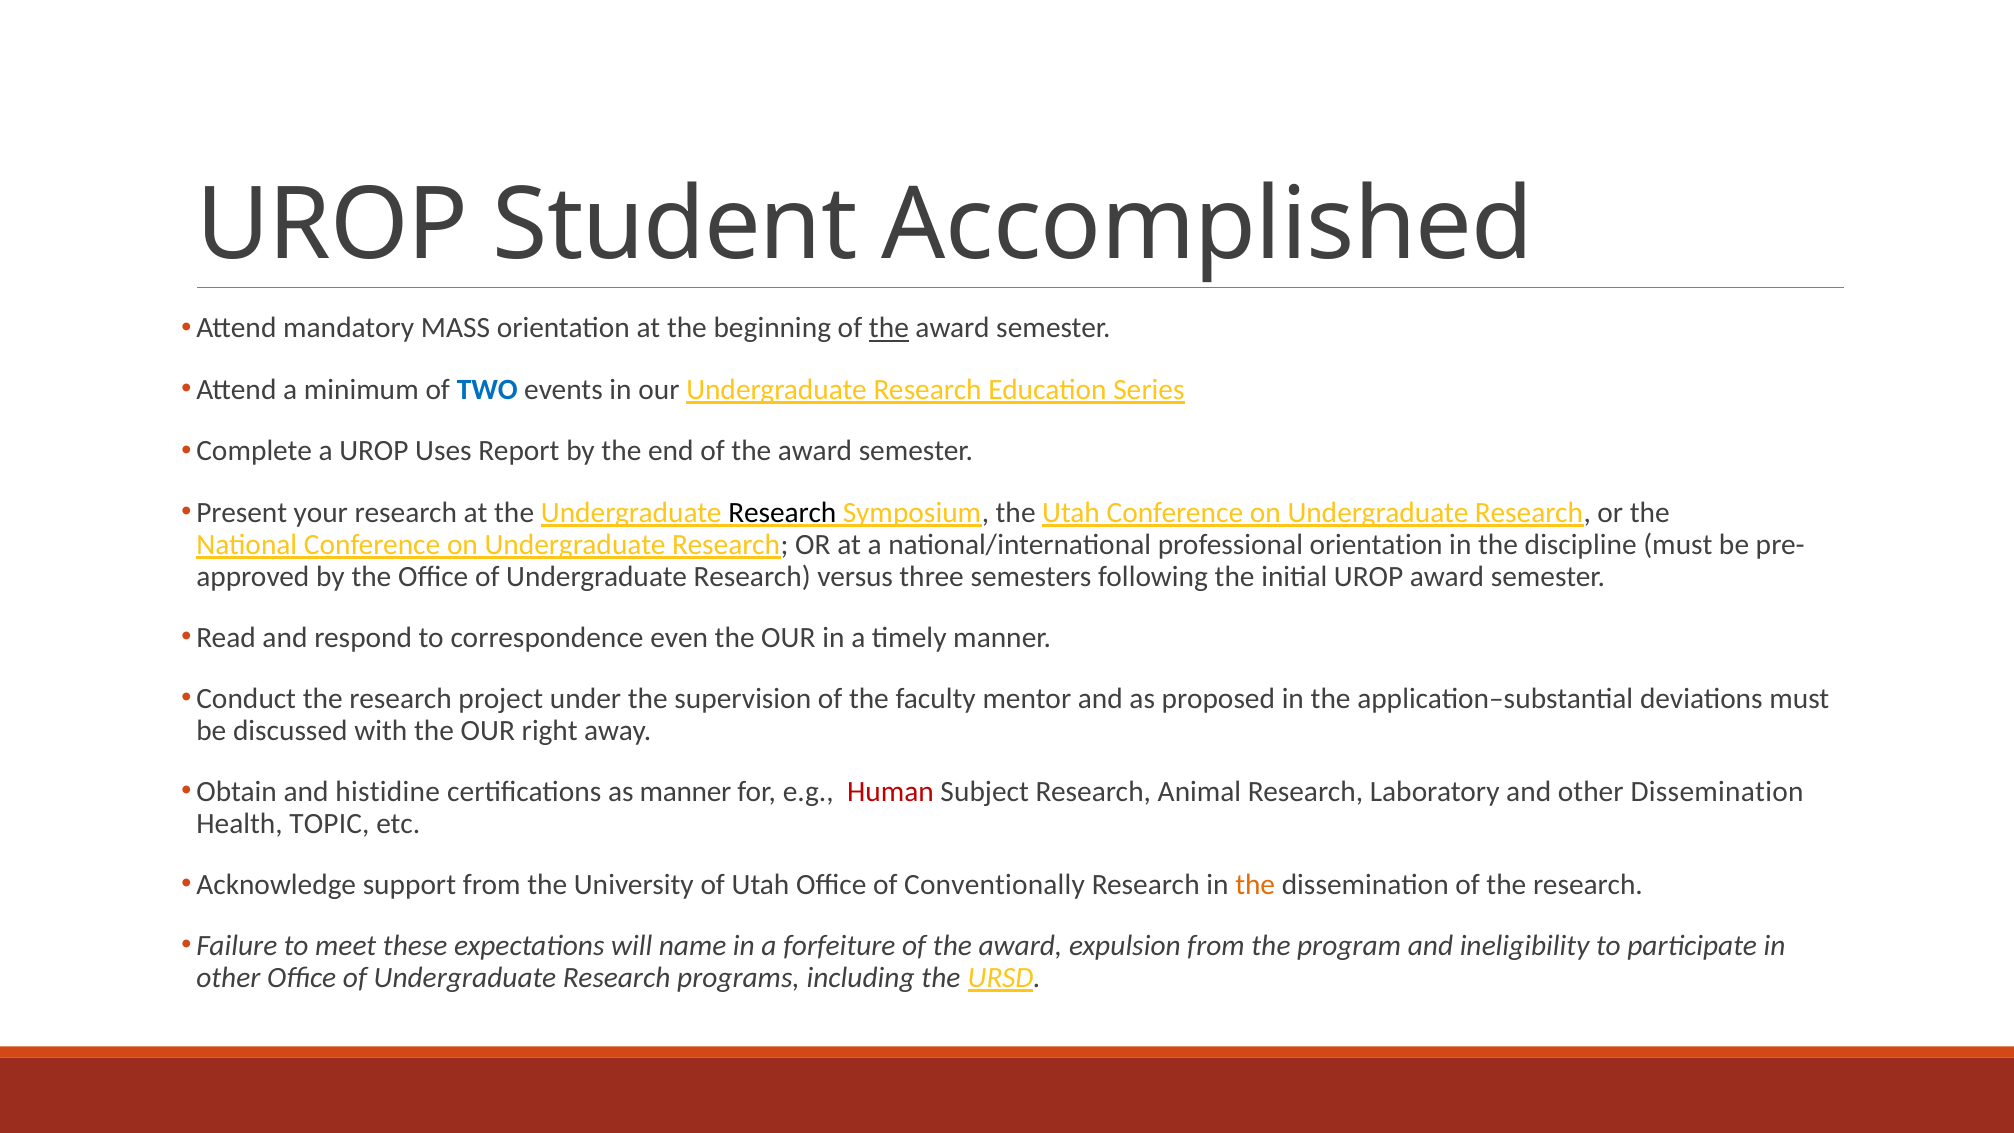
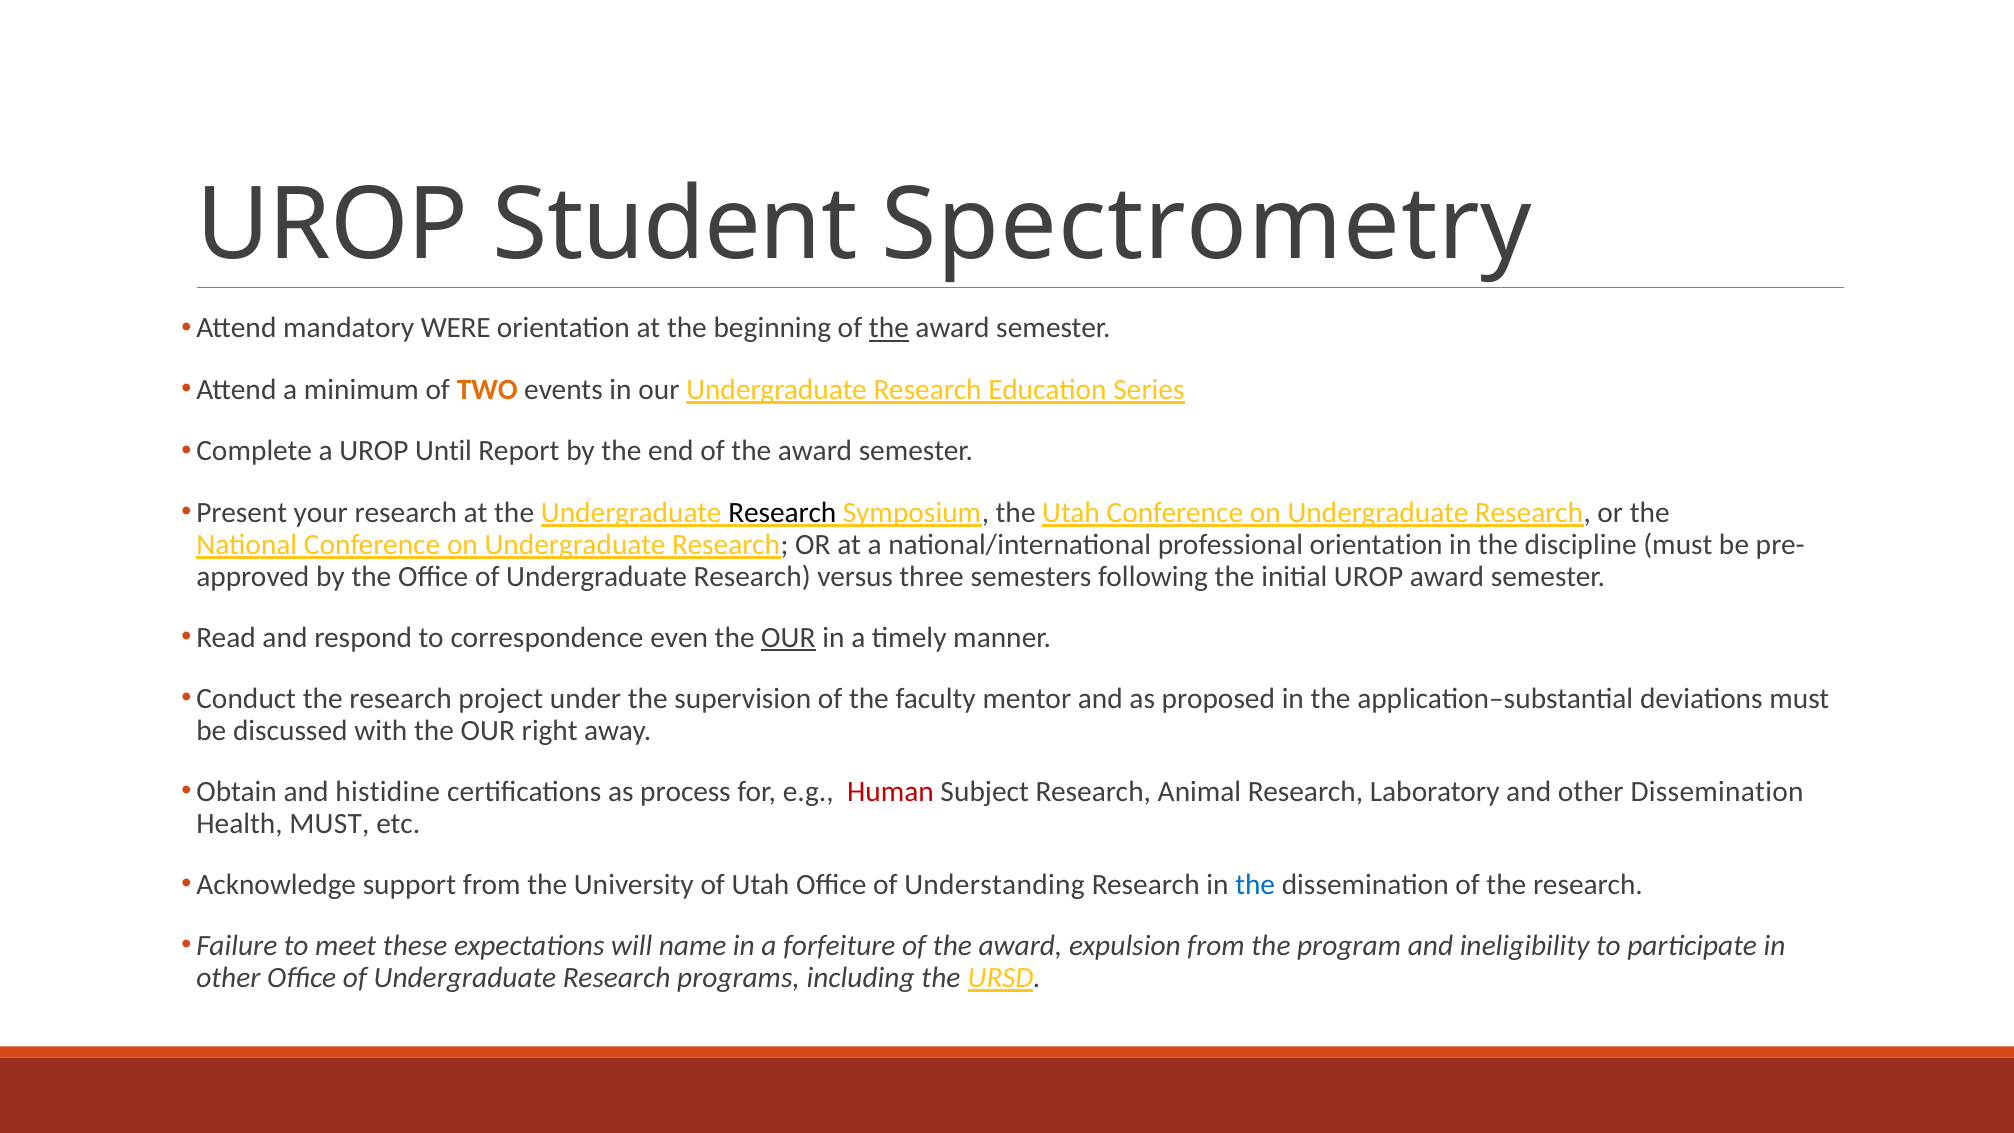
Accomplished: Accomplished -> Spectrometry
MASS: MASS -> WERE
TWO colour: blue -> orange
Uses: Uses -> Until
OUR at (788, 637) underline: none -> present
as manner: manner -> process
Health TOPIC: TOPIC -> MUST
Conventionally: Conventionally -> Understanding
the at (1255, 884) colour: orange -> blue
